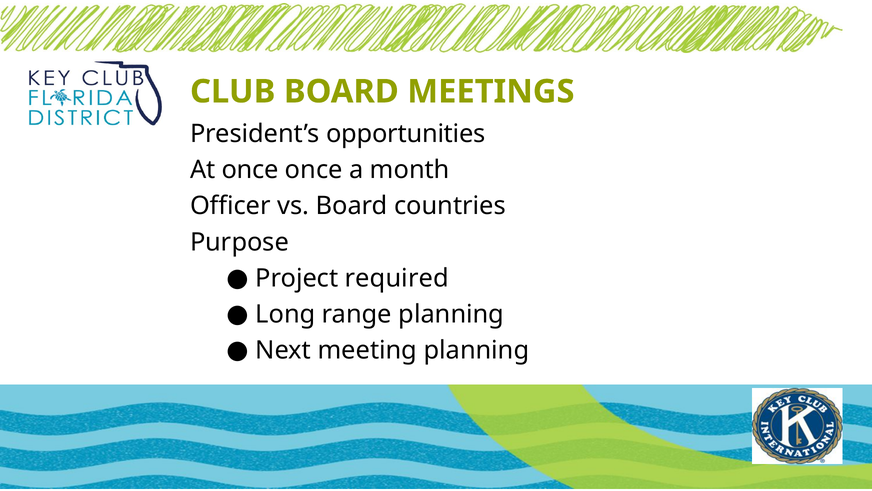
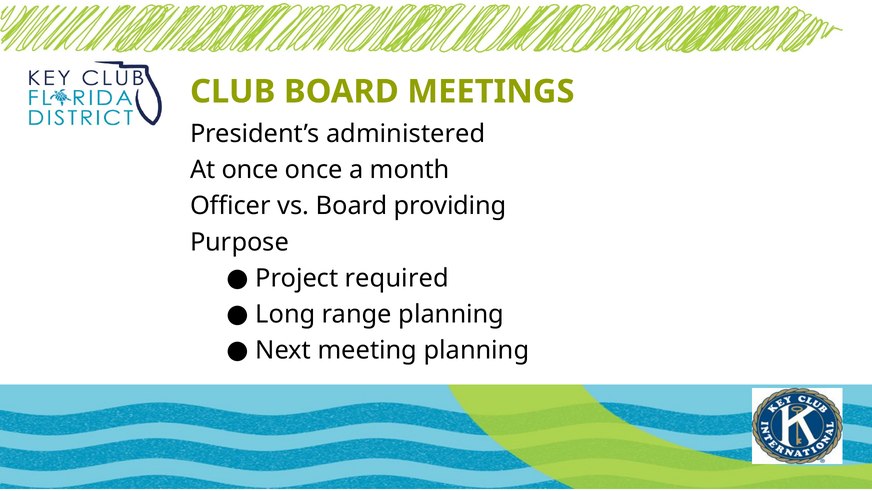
opportunities: opportunities -> administered
countries: countries -> providing
